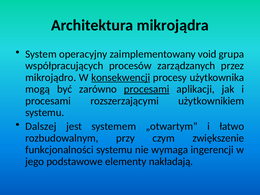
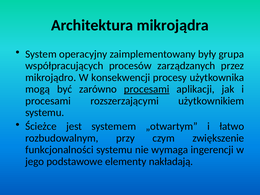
void: void -> były
konsekwencji underline: present -> none
Dalszej: Dalszej -> Ścieżce
